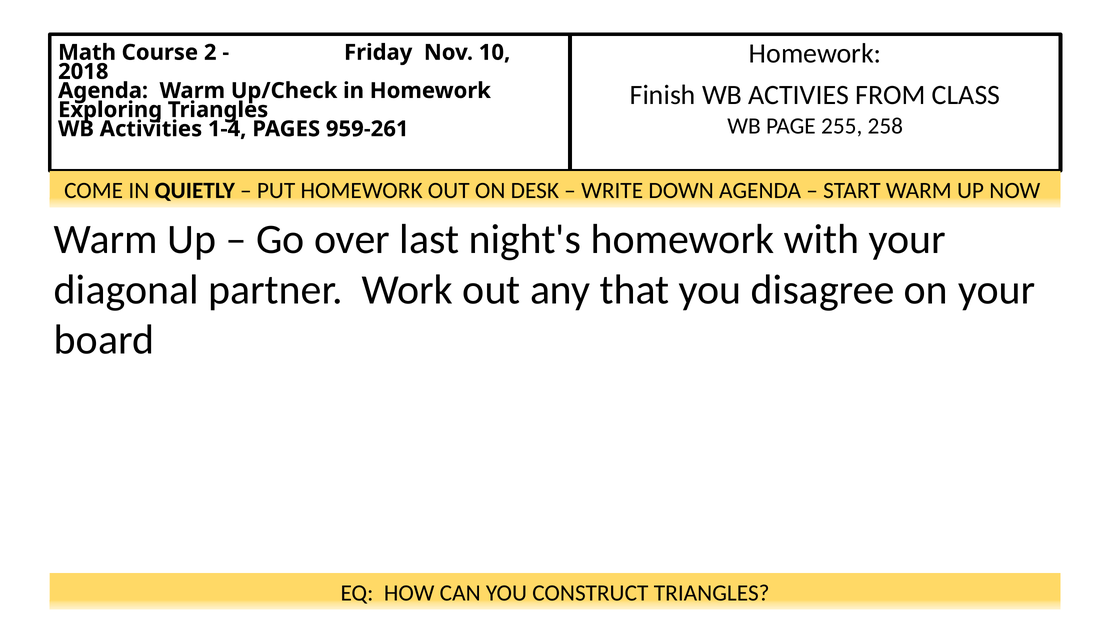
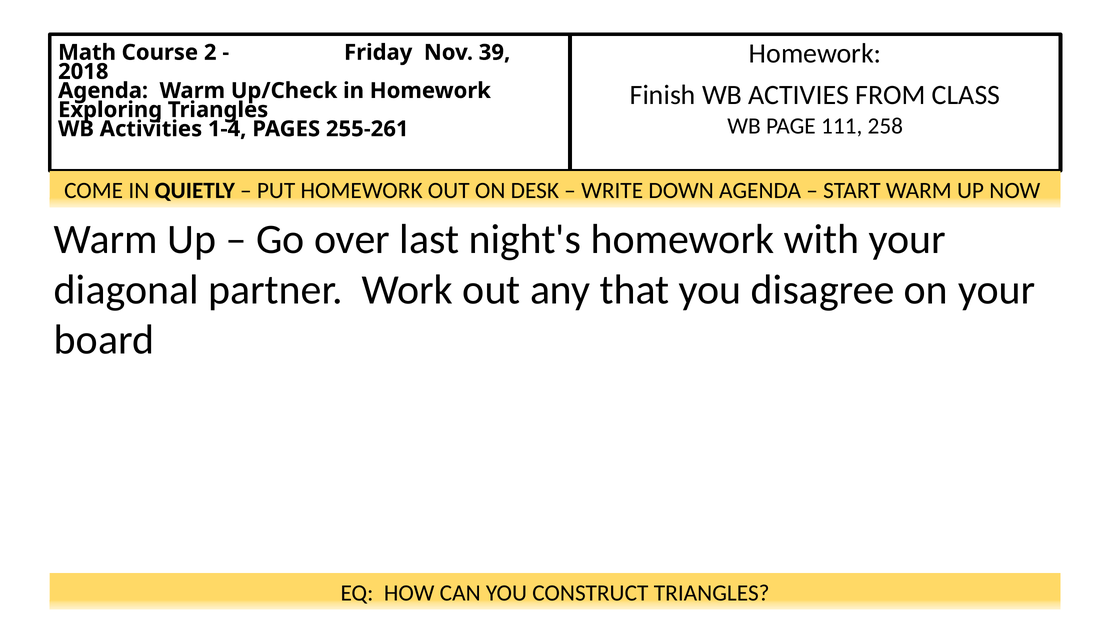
10: 10 -> 39
255: 255 -> 111
959-261: 959-261 -> 255-261
